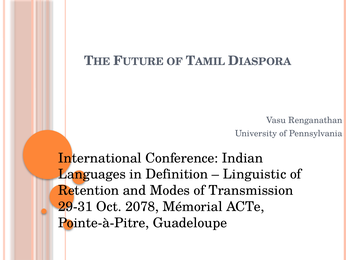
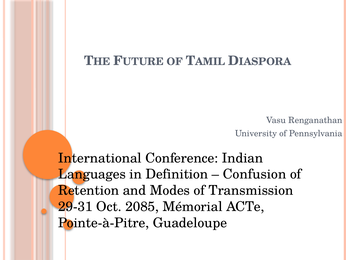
Linguistic: Linguistic -> Confusion
2078: 2078 -> 2085
